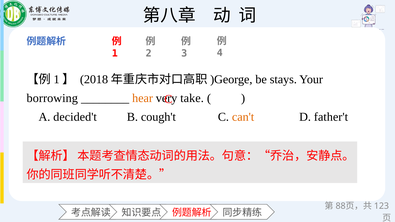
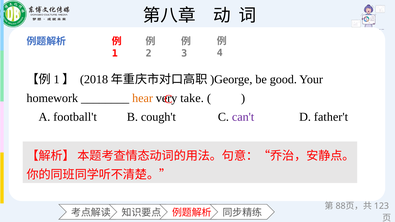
stays: stays -> good
borrowing: borrowing -> homework
decided't: decided't -> football't
can't colour: orange -> purple
